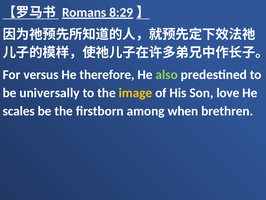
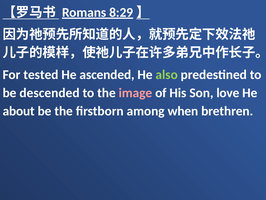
versus: versus -> tested
therefore: therefore -> ascended
universally: universally -> descended
image colour: yellow -> pink
scales: scales -> about
